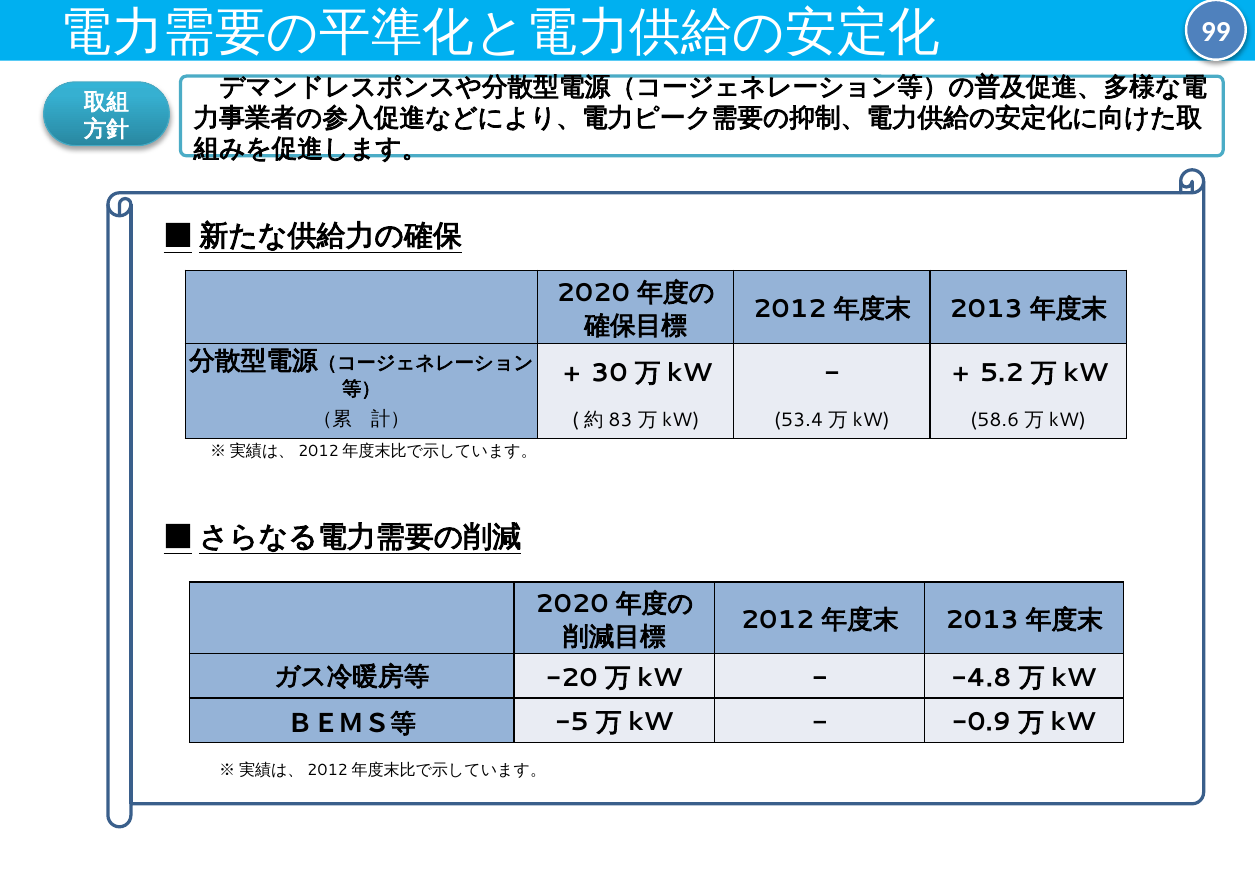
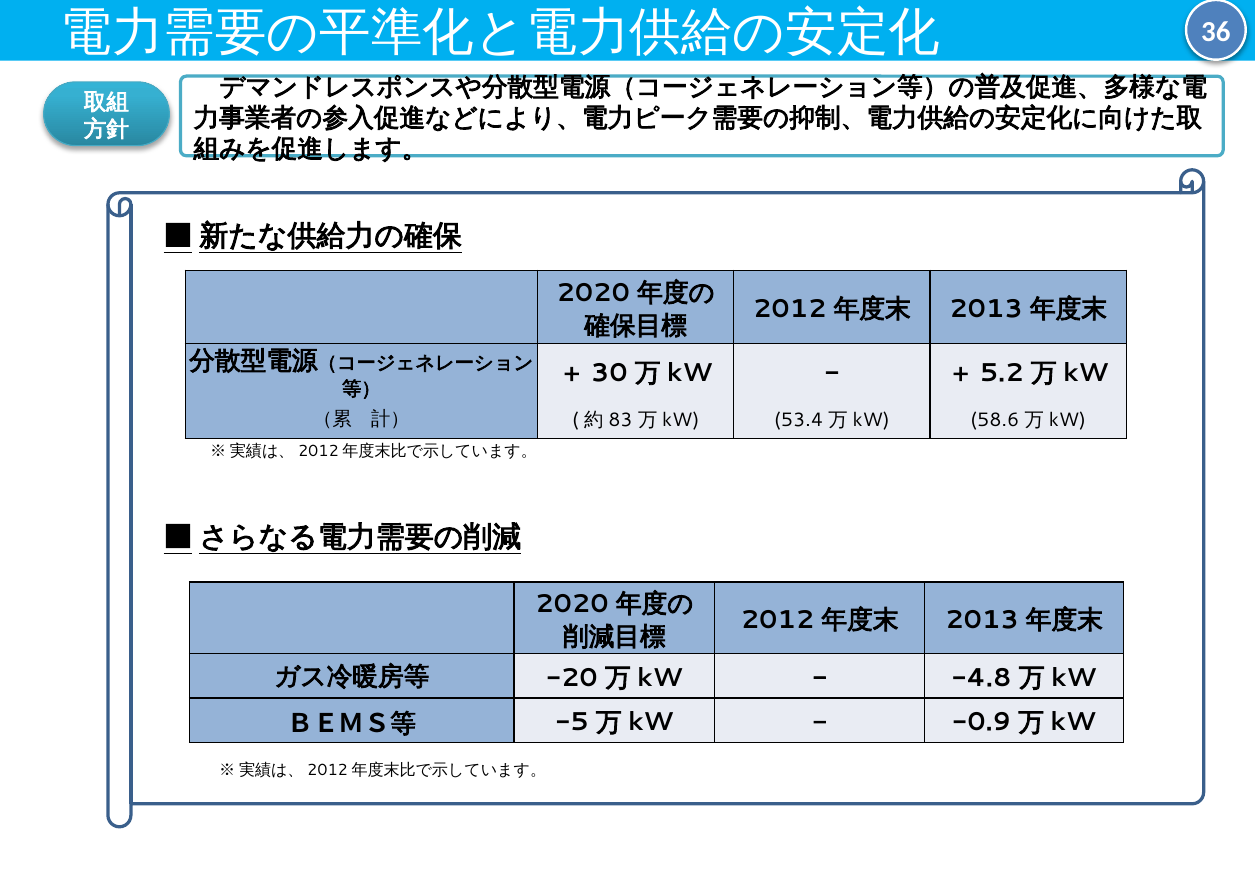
99: 99 -> 36
